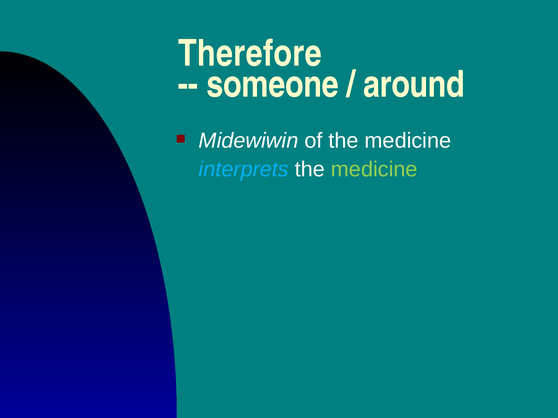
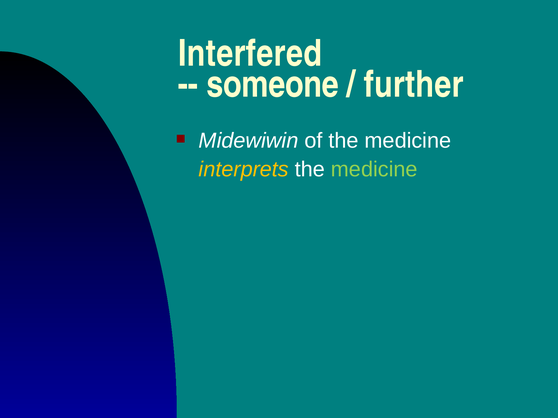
Therefore: Therefore -> Interfered
around: around -> further
interprets colour: light blue -> yellow
